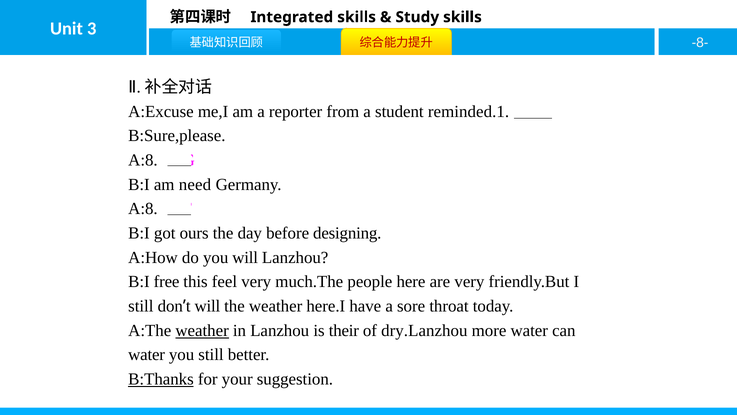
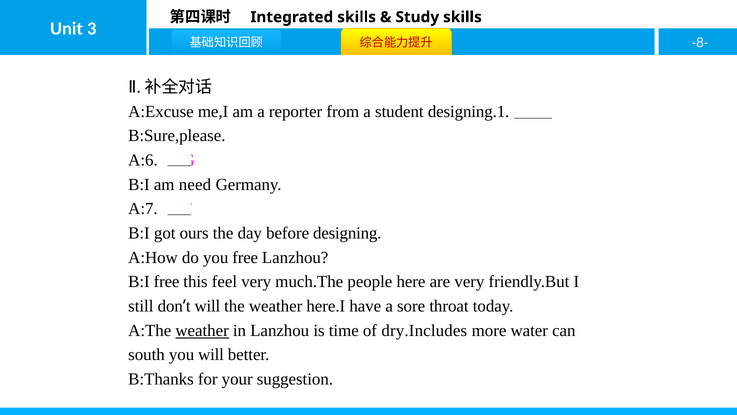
reminded.1: reminded.1 -> designing.1
A:8 at (143, 160): A:8 -> A:6
A:8 at (143, 209): A:8 -> A:7
you will: will -> free
their: their -> time
dry.Lanzhou: dry.Lanzhou -> dry.Includes
water at (147, 354): water -> south
you still: still -> will
B:Thanks underline: present -> none
